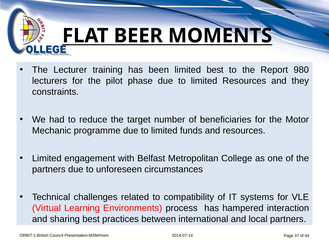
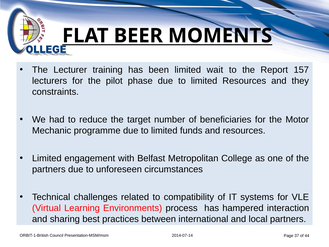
limited best: best -> wait
980: 980 -> 157
